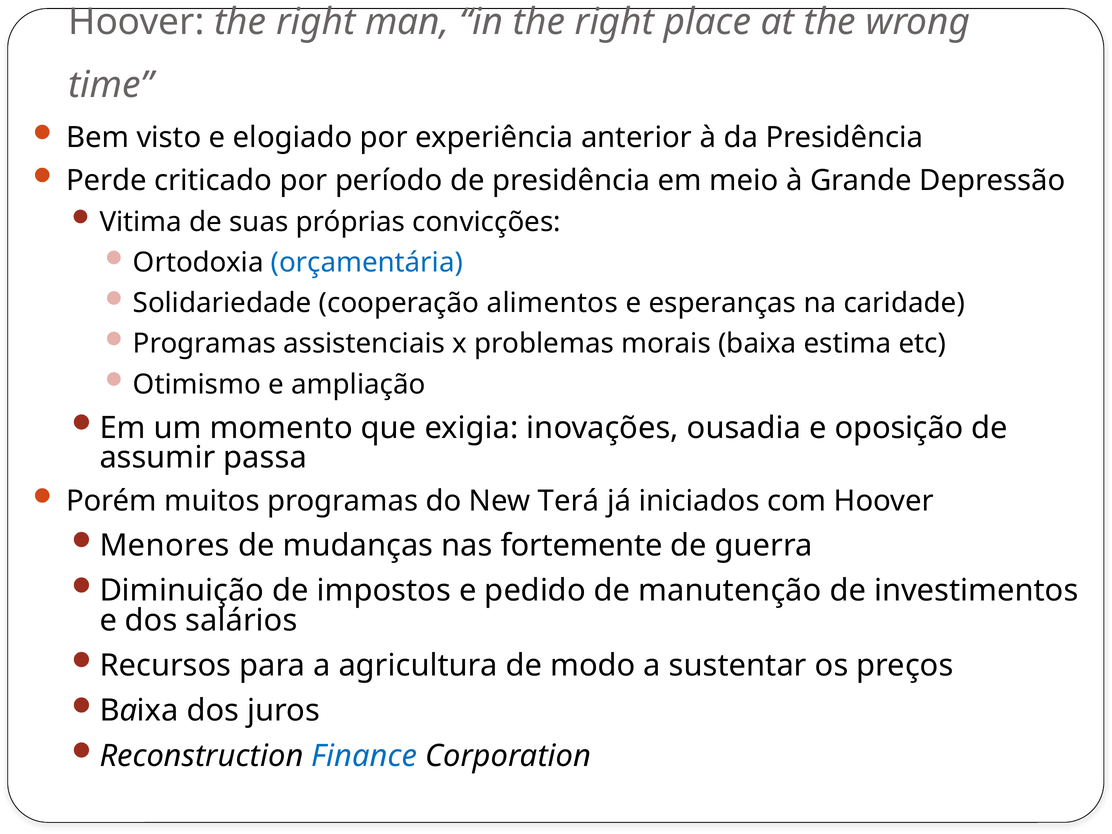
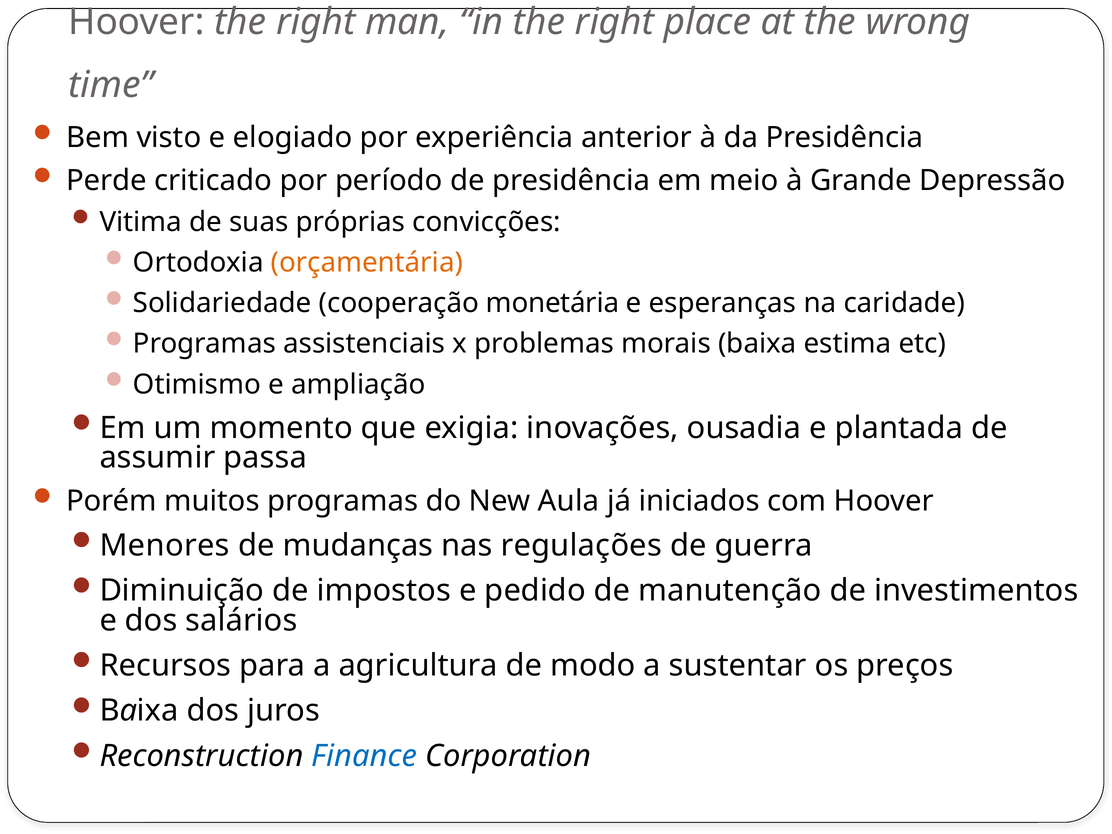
orçamentária colour: blue -> orange
alimentos: alimentos -> monetária
oposição: oposição -> plantada
Terá: Terá -> Aula
fortemente: fortemente -> regulações
